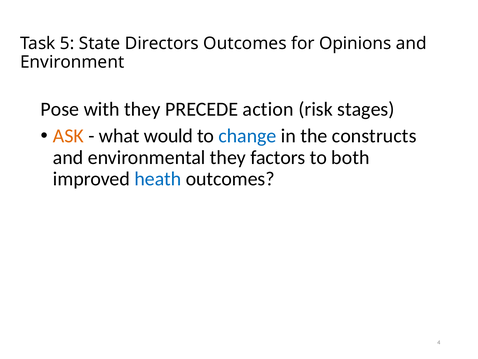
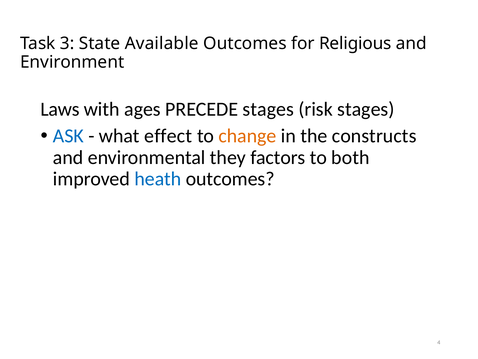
5: 5 -> 3
Directors: Directors -> Available
Opinions: Opinions -> Religious
Pose: Pose -> Laws
with they: they -> ages
PRECEDE action: action -> stages
ASK colour: orange -> blue
would: would -> effect
change colour: blue -> orange
